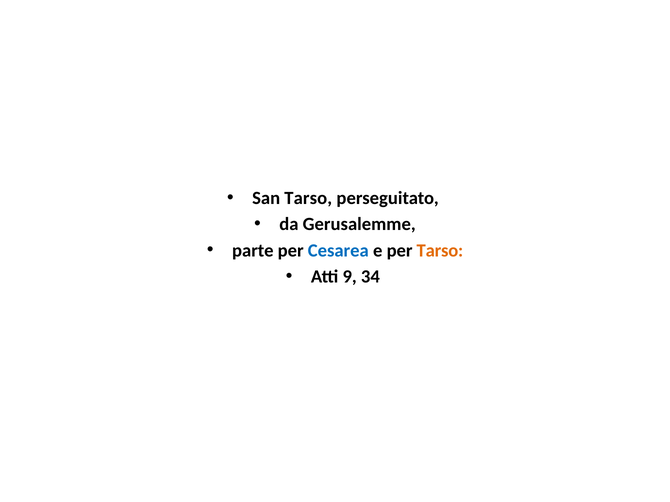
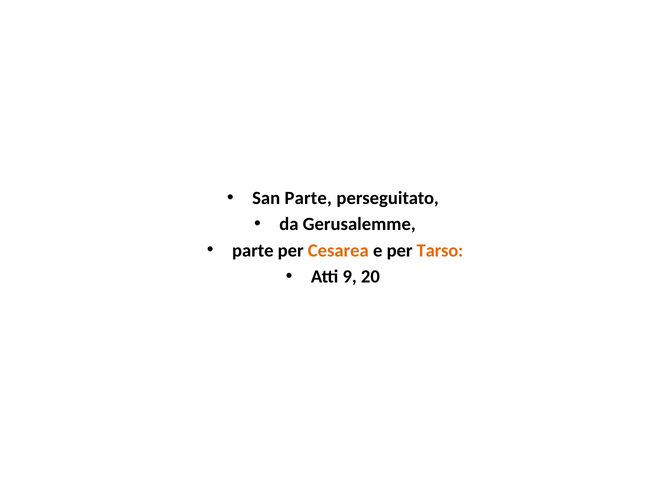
San Tarso: Tarso -> Parte
Cesarea colour: blue -> orange
34: 34 -> 20
